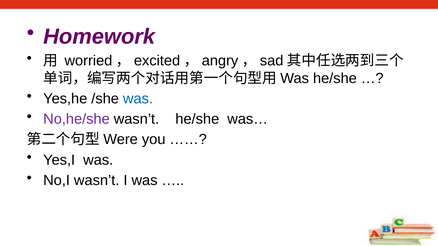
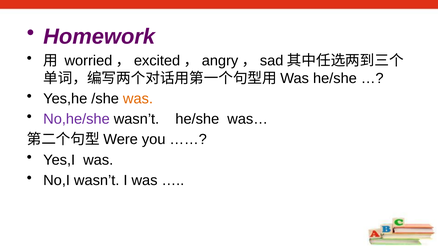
was at (138, 99) colour: blue -> orange
